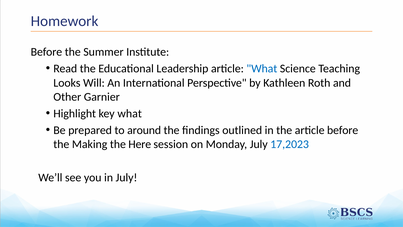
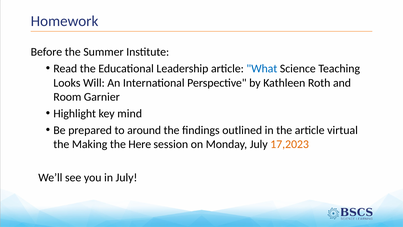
Other: Other -> Room
key what: what -> mind
article before: before -> virtual
17,2023 colour: blue -> orange
